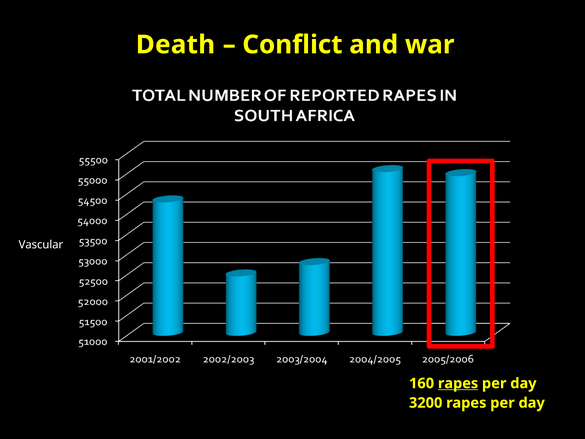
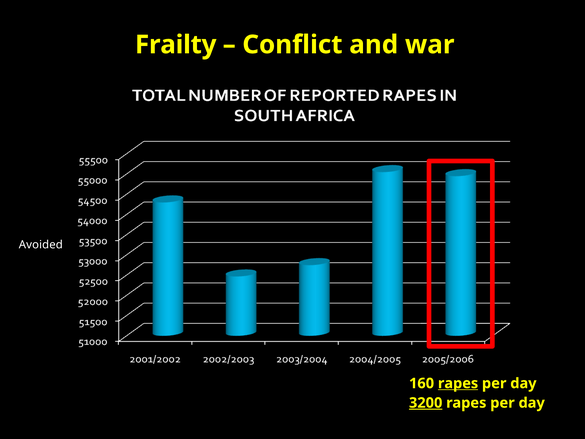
Death: Death -> Frailty
Vascular: Vascular -> Avoided
3200 underline: none -> present
